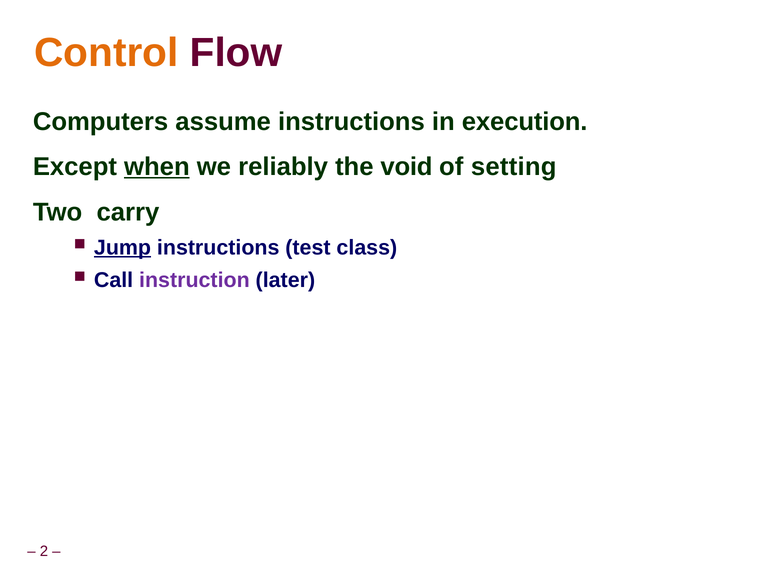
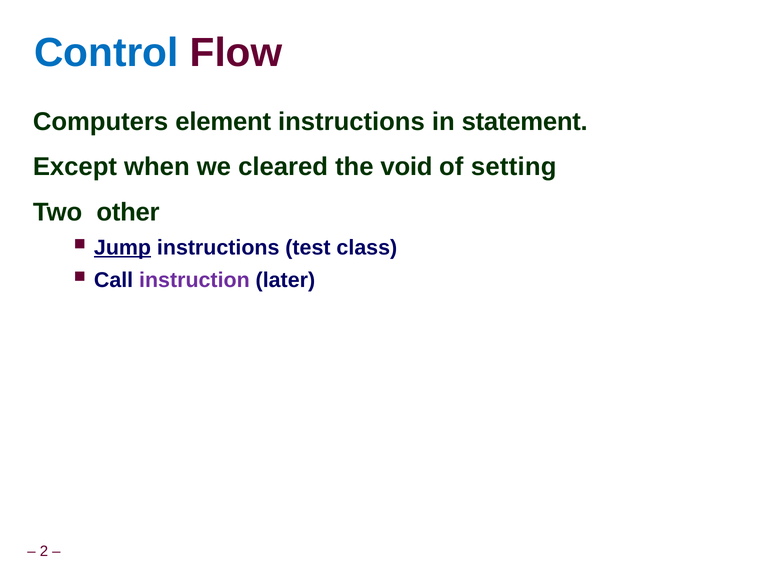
Control colour: orange -> blue
assume: assume -> element
execution: execution -> statement
when underline: present -> none
reliably: reliably -> cleared
carry: carry -> other
